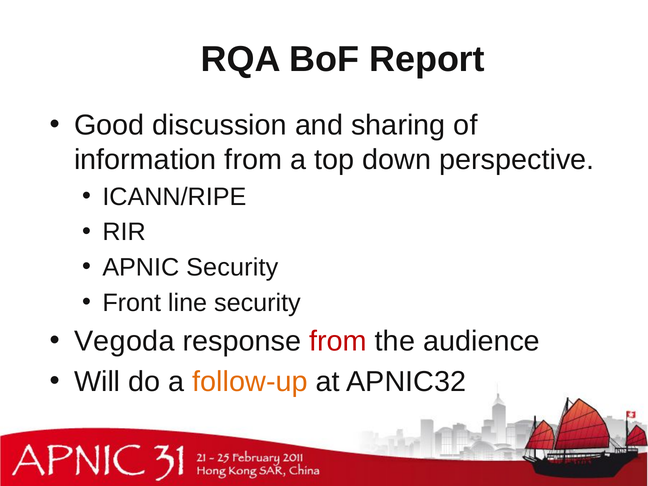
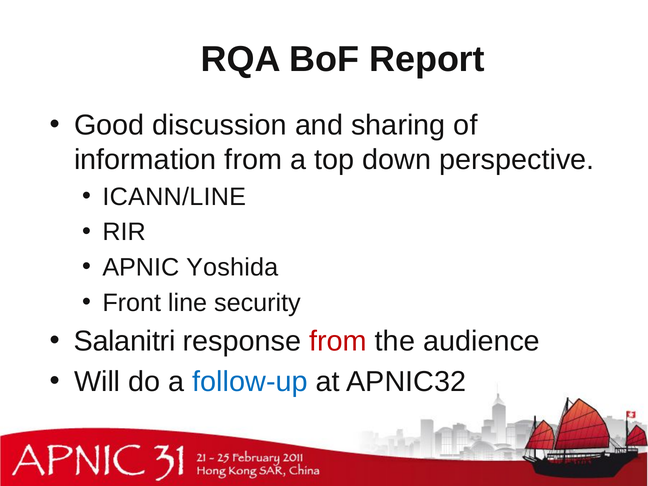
ICANN/RIPE: ICANN/RIPE -> ICANN/LINE
APNIC Security: Security -> Yoshida
Vegoda: Vegoda -> Salanitri
follow-up colour: orange -> blue
